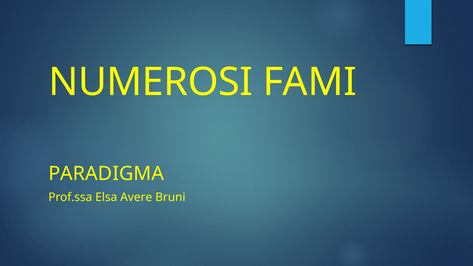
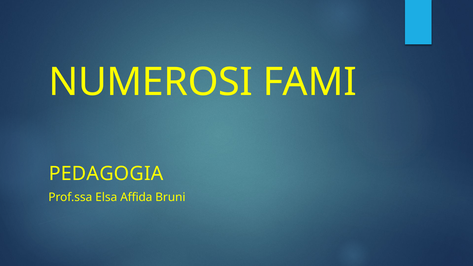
PARADIGMA: PARADIGMA -> PEDAGOGIA
Avere: Avere -> Affida
